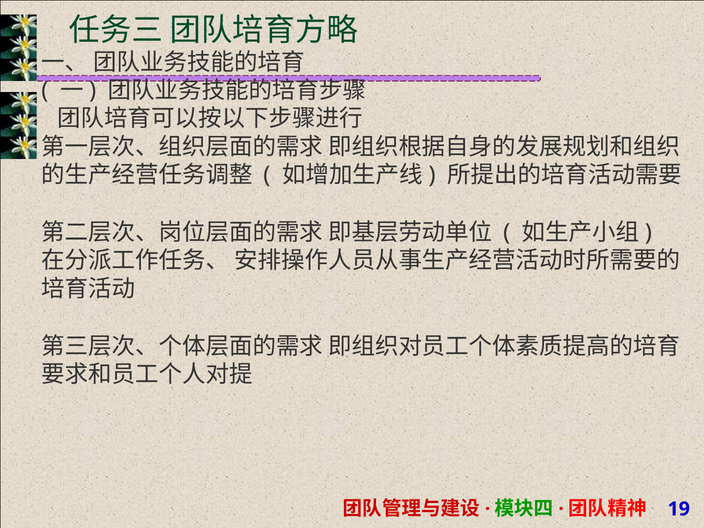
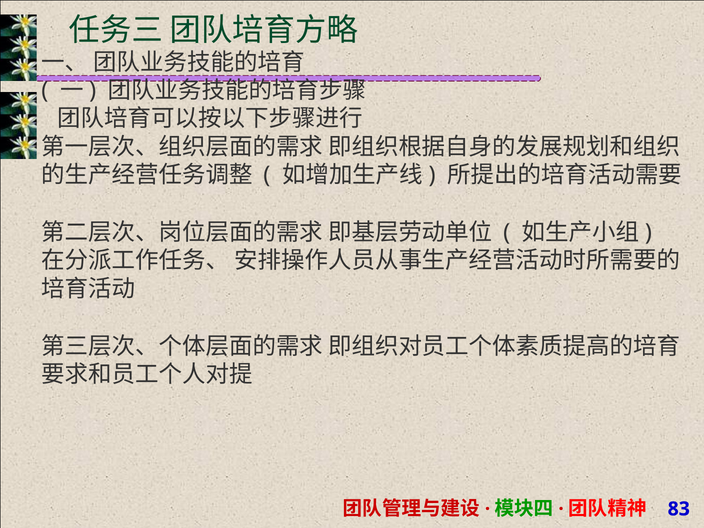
19: 19 -> 83
